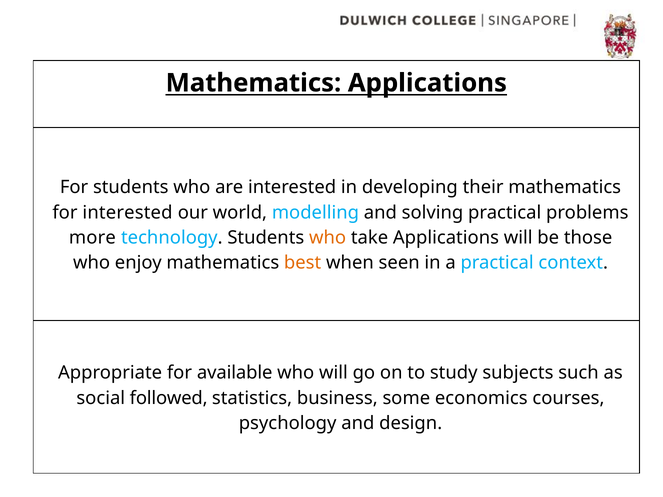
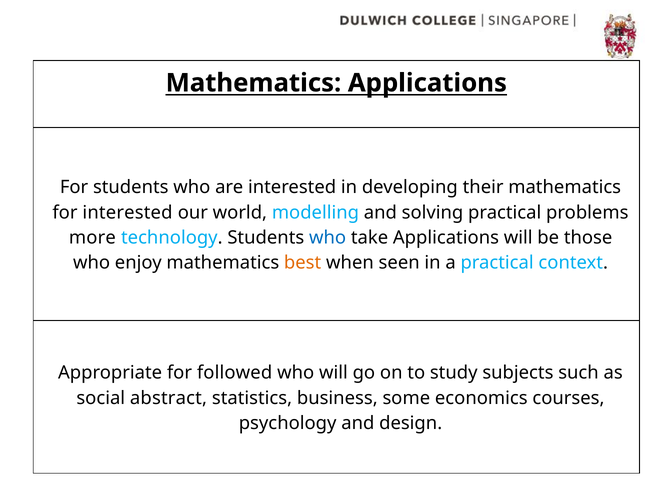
who at (328, 238) colour: orange -> blue
available: available -> followed
followed: followed -> abstract
